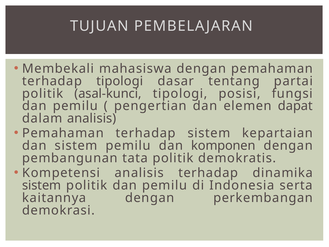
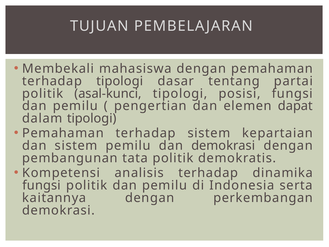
dalam analisis: analisis -> tipologi
dan komponen: komponen -> demokrasi
sistem at (42, 185): sistem -> fungsi
